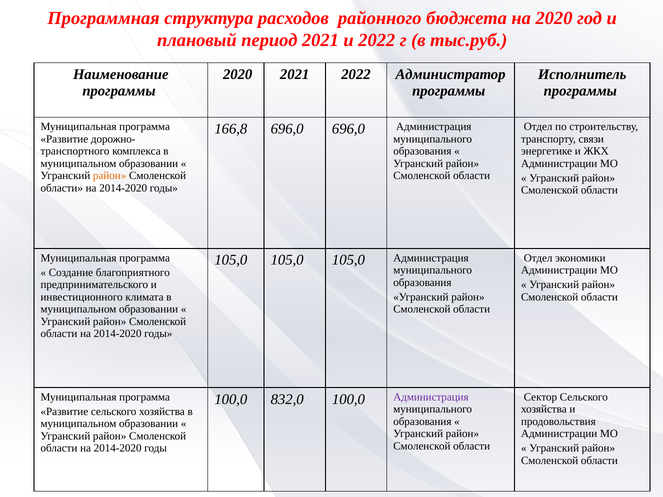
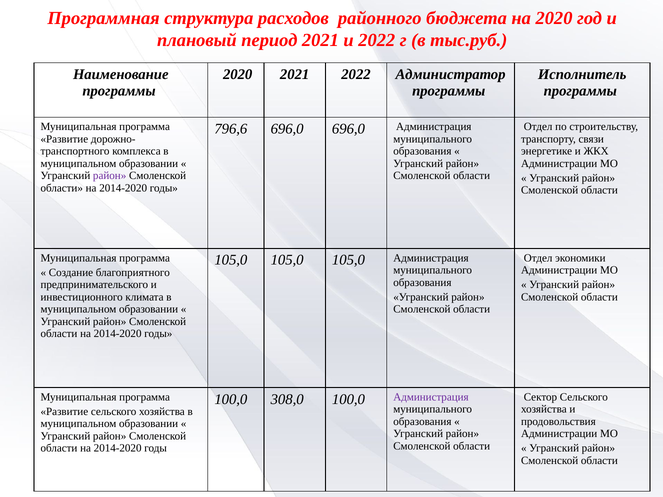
166,8: 166,8 -> 796,6
район at (110, 176) colour: orange -> purple
832,0: 832,0 -> 308,0
